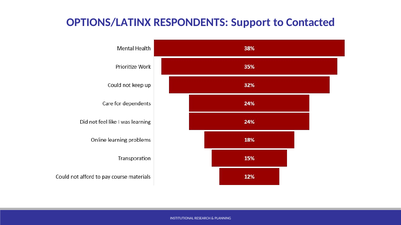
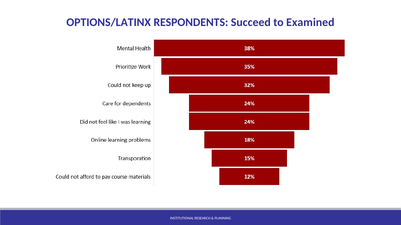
Support: Support -> Succeed
Contacted: Contacted -> Examined
